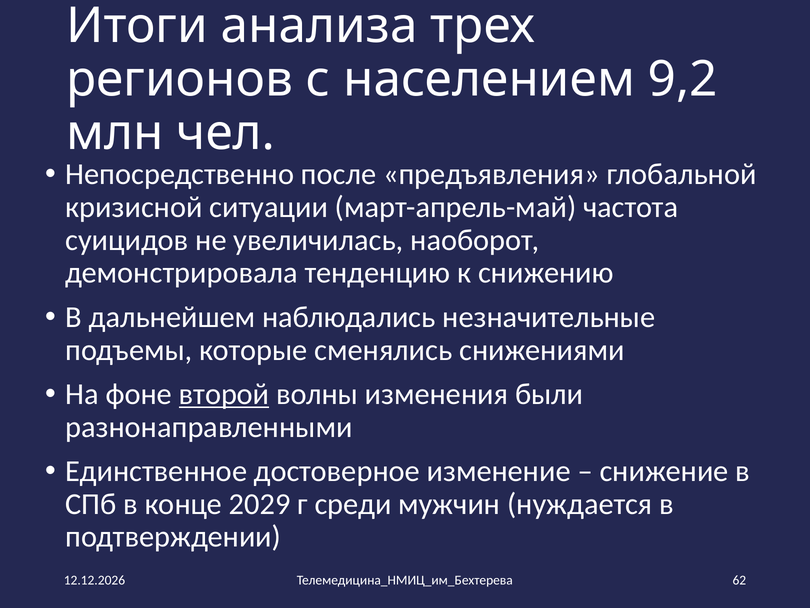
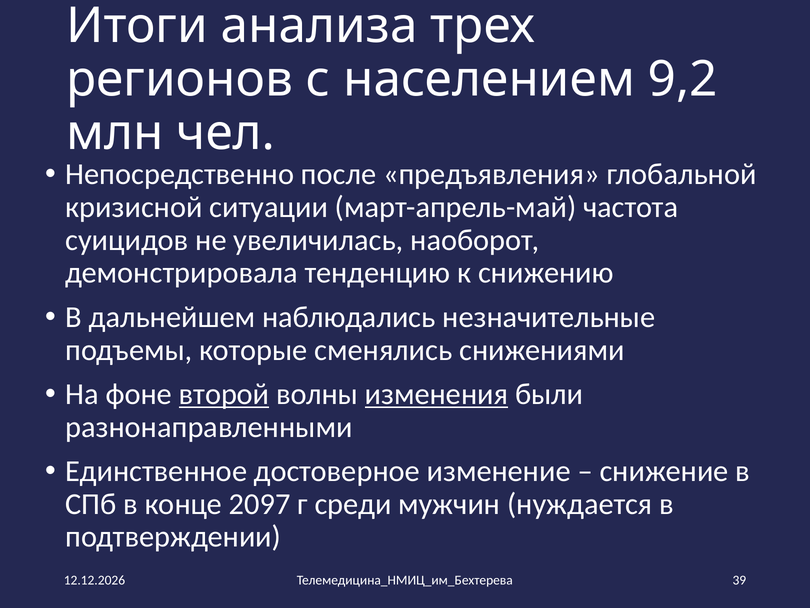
изменения underline: none -> present
2029: 2029 -> 2097
62: 62 -> 39
